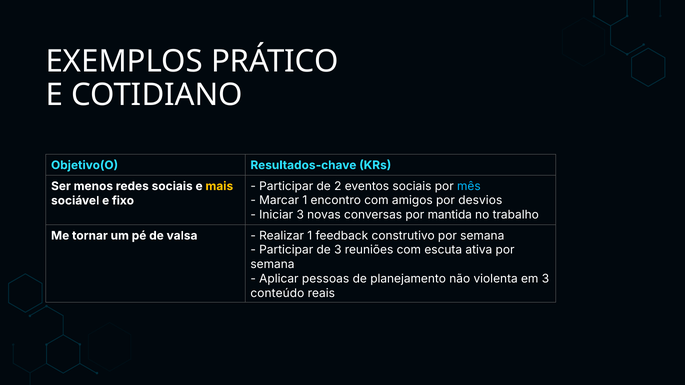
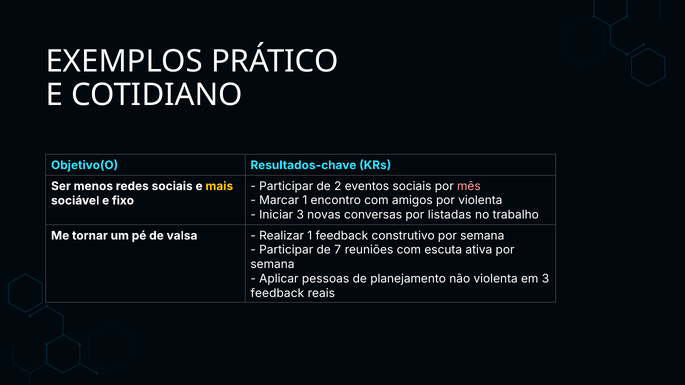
mês colour: light blue -> pink
por desvios: desvios -> violenta
mantida: mantida -> listadas
de 3: 3 -> 7
conteúdo at (277, 293): conteúdo -> feedback
